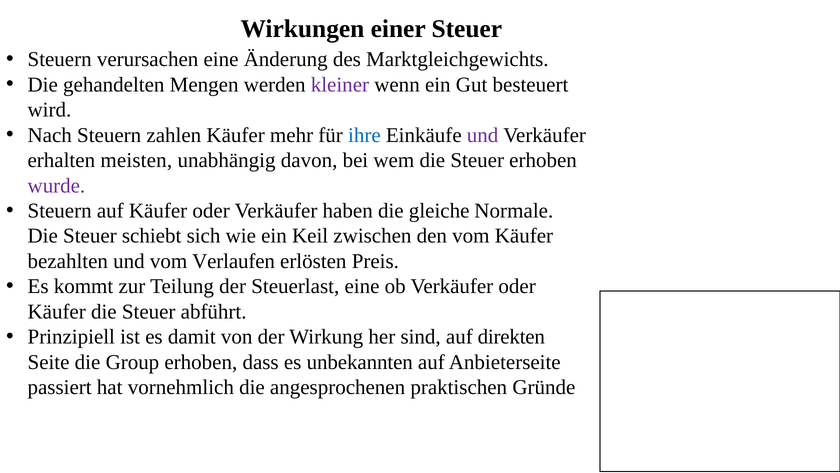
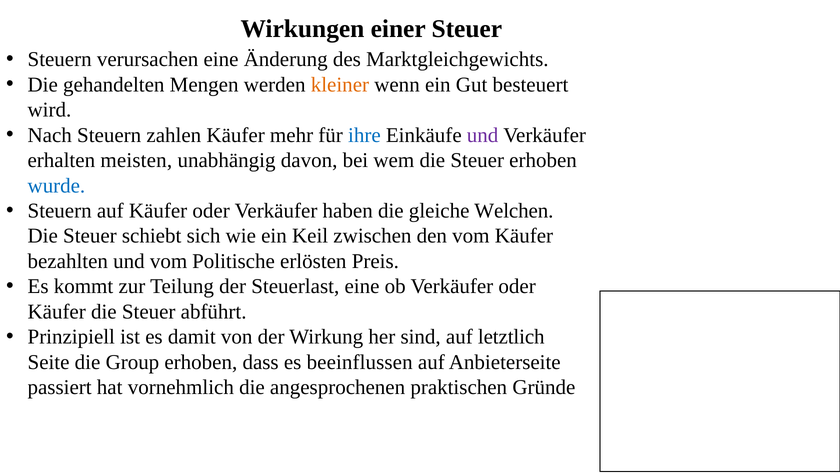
kleiner colour: purple -> orange
wurde colour: purple -> blue
Normale: Normale -> Welchen
Verlaufen: Verlaufen -> Politische
direkten: direkten -> letztlich
unbekannten: unbekannten -> beeinflussen
